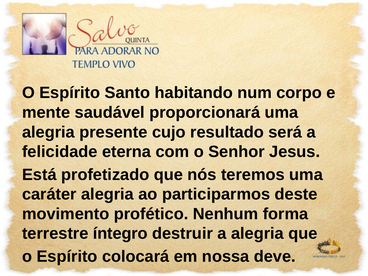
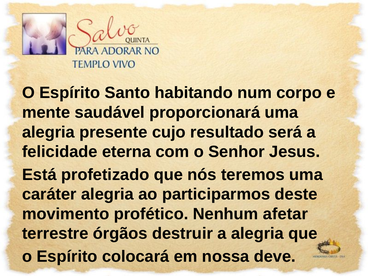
forma: forma -> afetar
íntegro: íntegro -> órgãos
